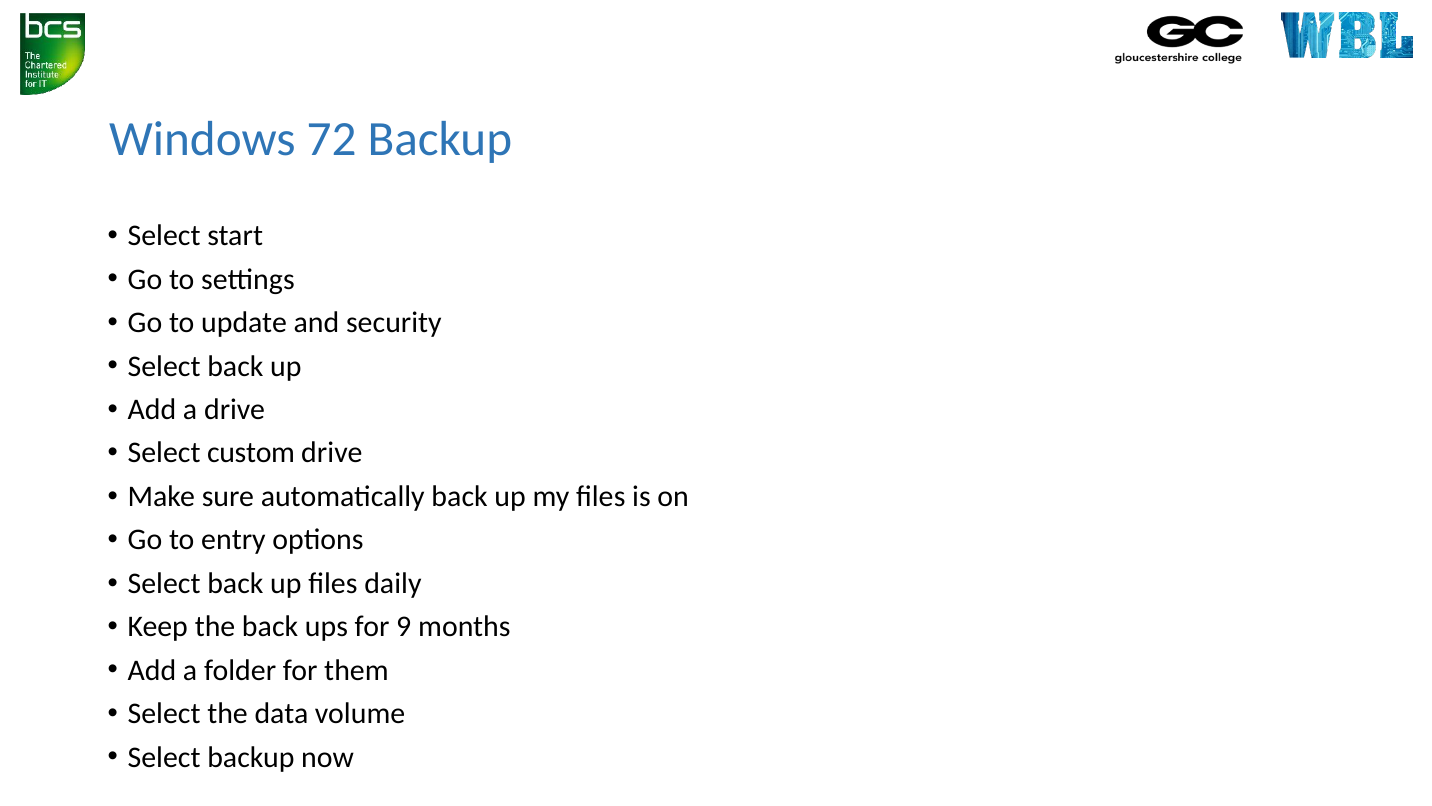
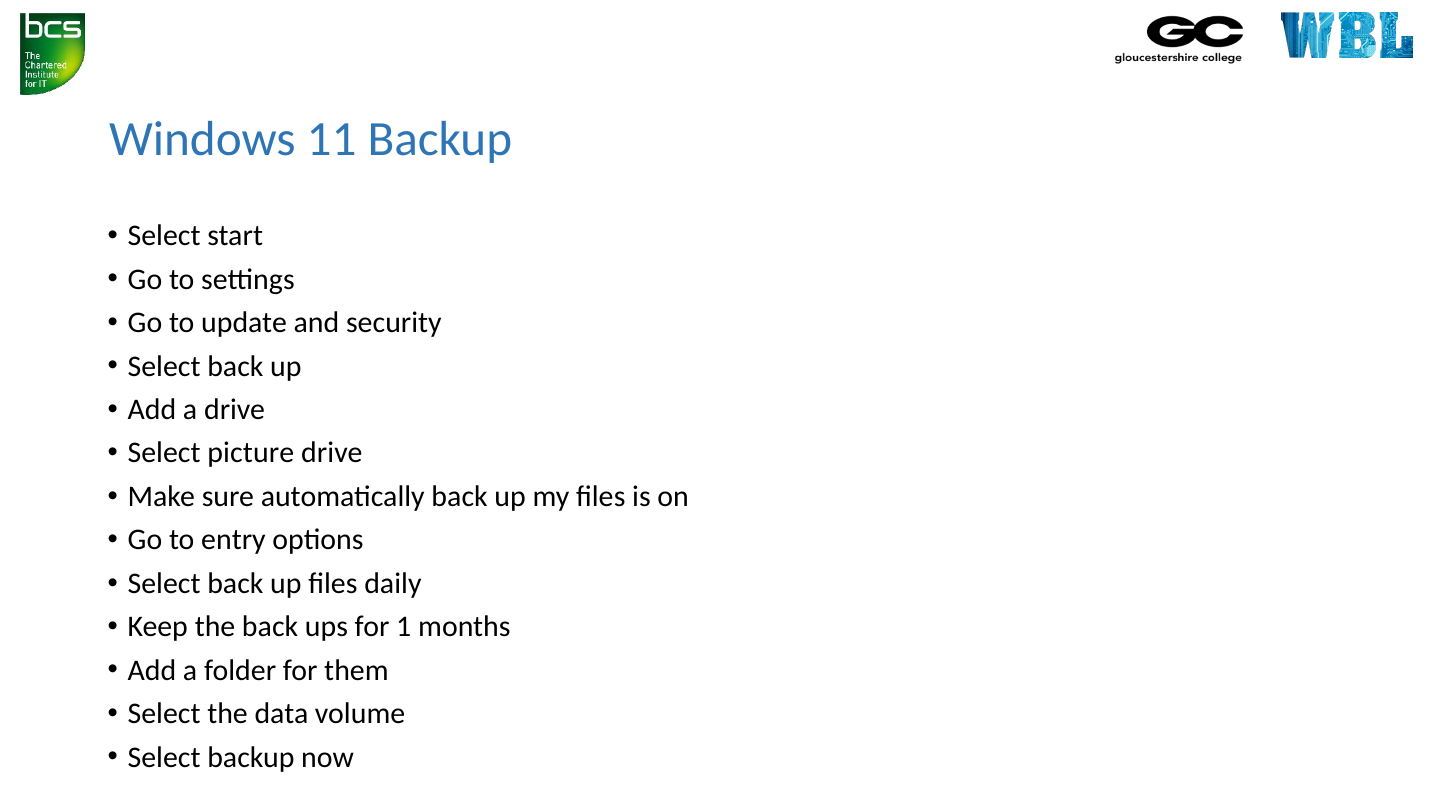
72: 72 -> 11
custom: custom -> picture
9: 9 -> 1
